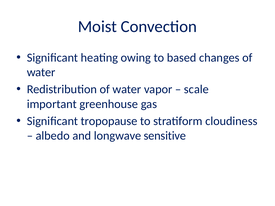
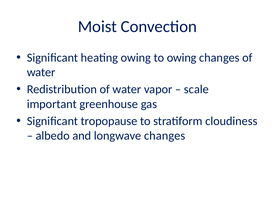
to based: based -> owing
longwave sensitive: sensitive -> changes
